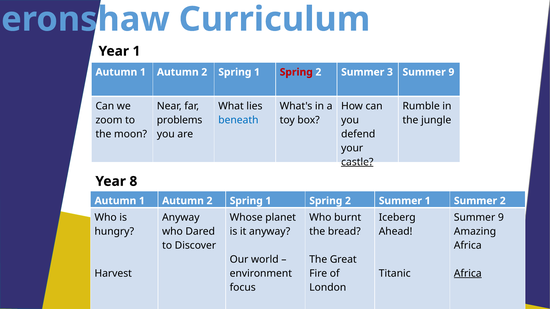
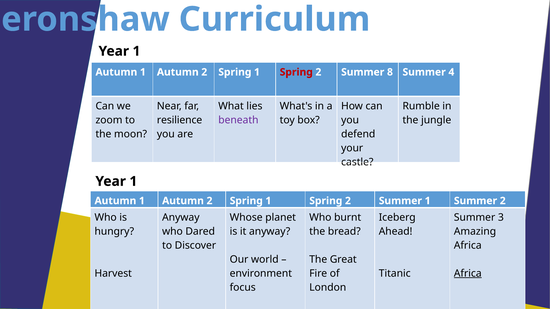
3: 3 -> 8
9 at (451, 72): 9 -> 4
problems: problems -> resilience
beneath colour: blue -> purple
castle underline: present -> none
8 at (133, 182): 8 -> 1
9 at (501, 218): 9 -> 3
